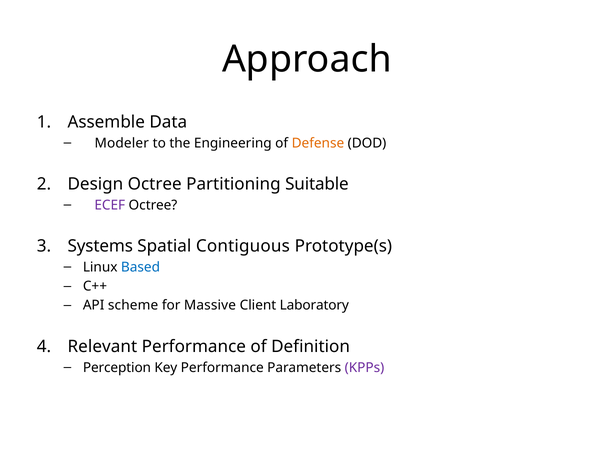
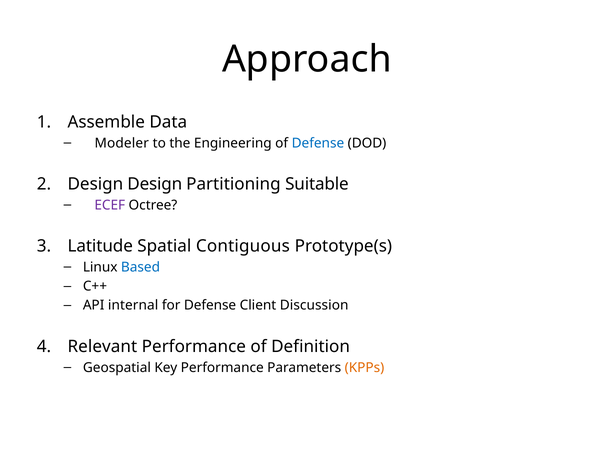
Defense at (318, 143) colour: orange -> blue
Design Octree: Octree -> Design
Systems: Systems -> Latitude
scheme: scheme -> internal
for Massive: Massive -> Defense
Laboratory: Laboratory -> Discussion
Perception: Perception -> Geospatial
KPPs colour: purple -> orange
